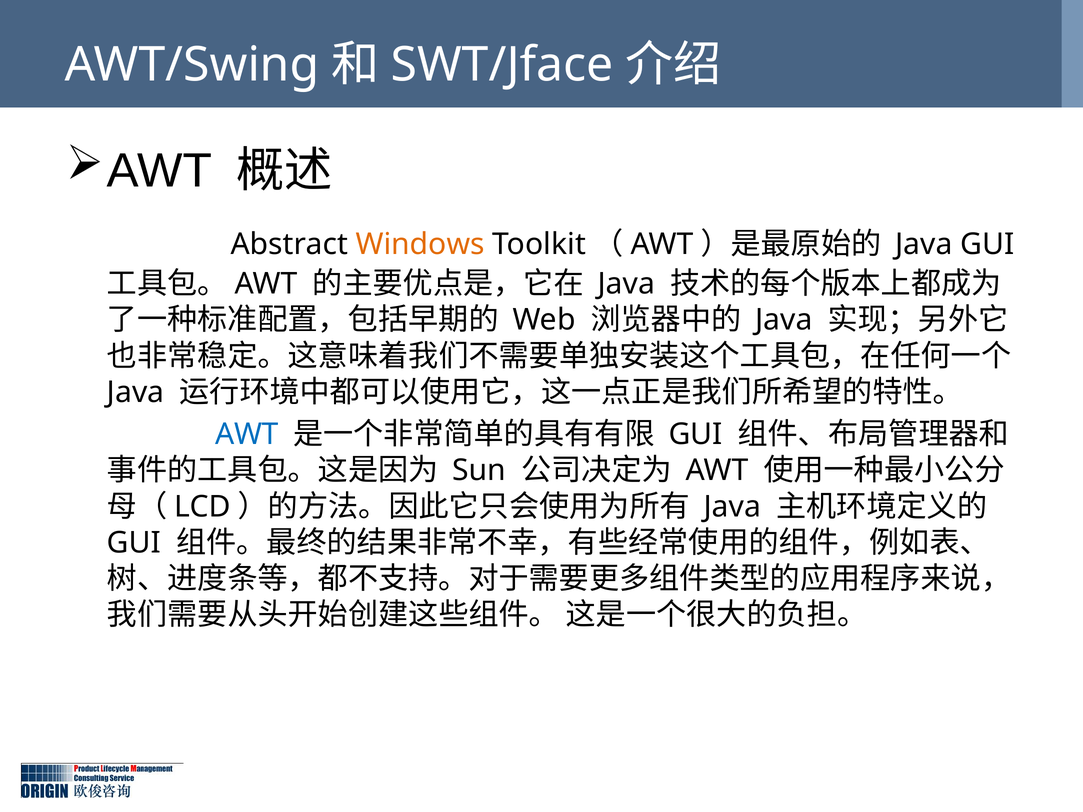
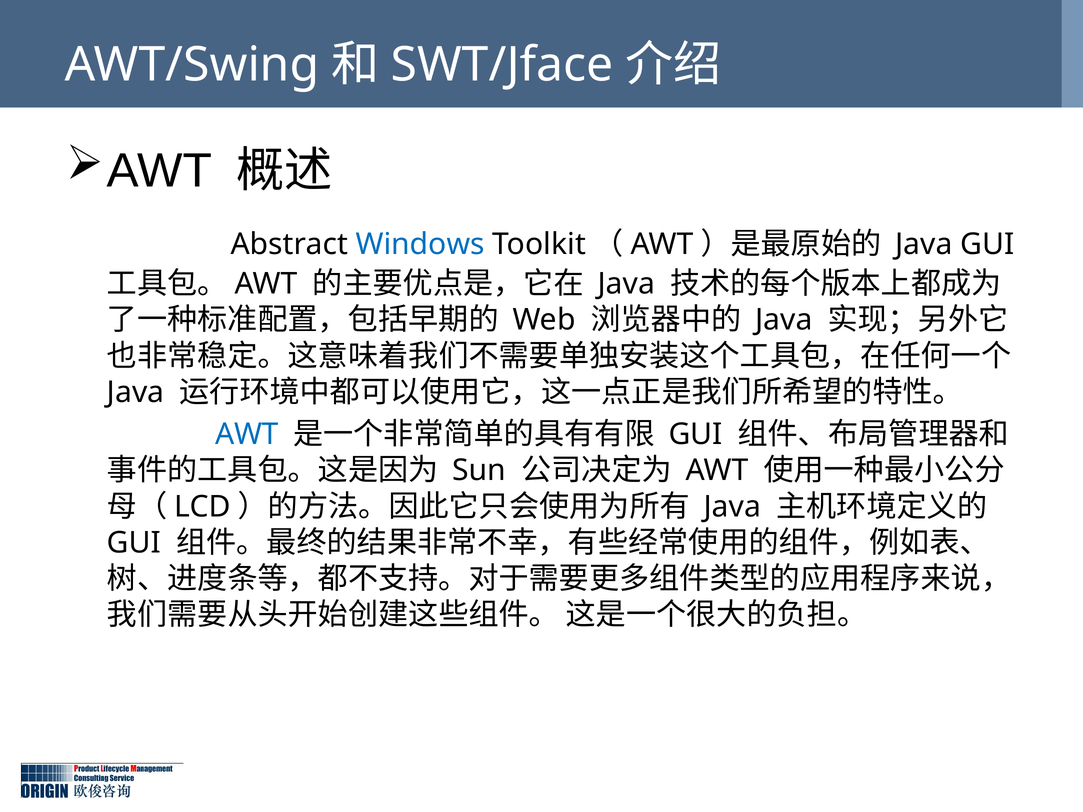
Windows colour: orange -> blue
